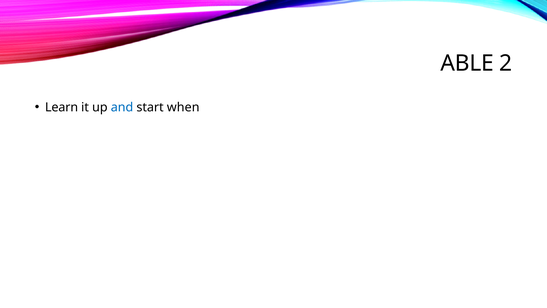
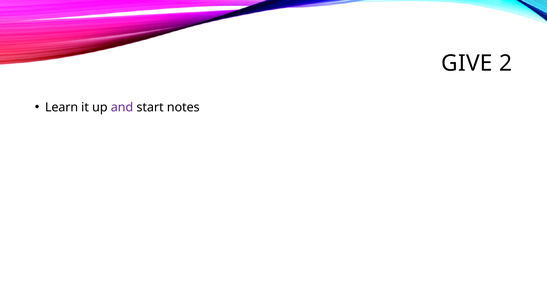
ABLE: ABLE -> GIVE
and colour: blue -> purple
when: when -> notes
